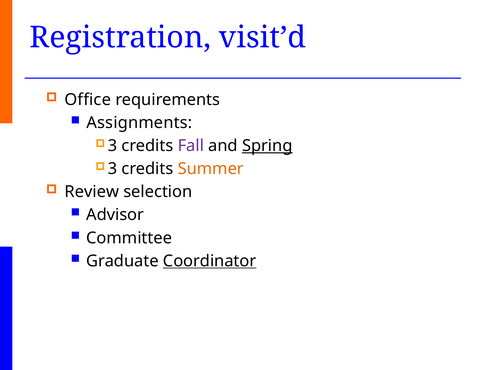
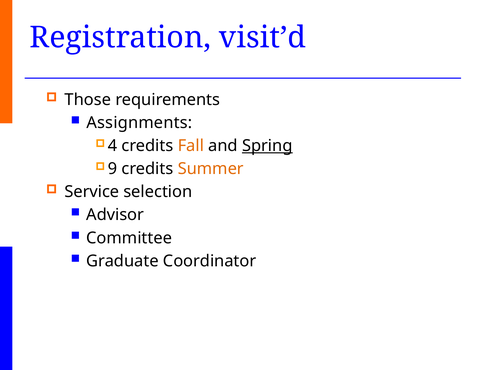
Office: Office -> Those
3 at (113, 146): 3 -> 4
Fall colour: purple -> orange
3 at (113, 169): 3 -> 9
Review: Review -> Service
Coordinator underline: present -> none
